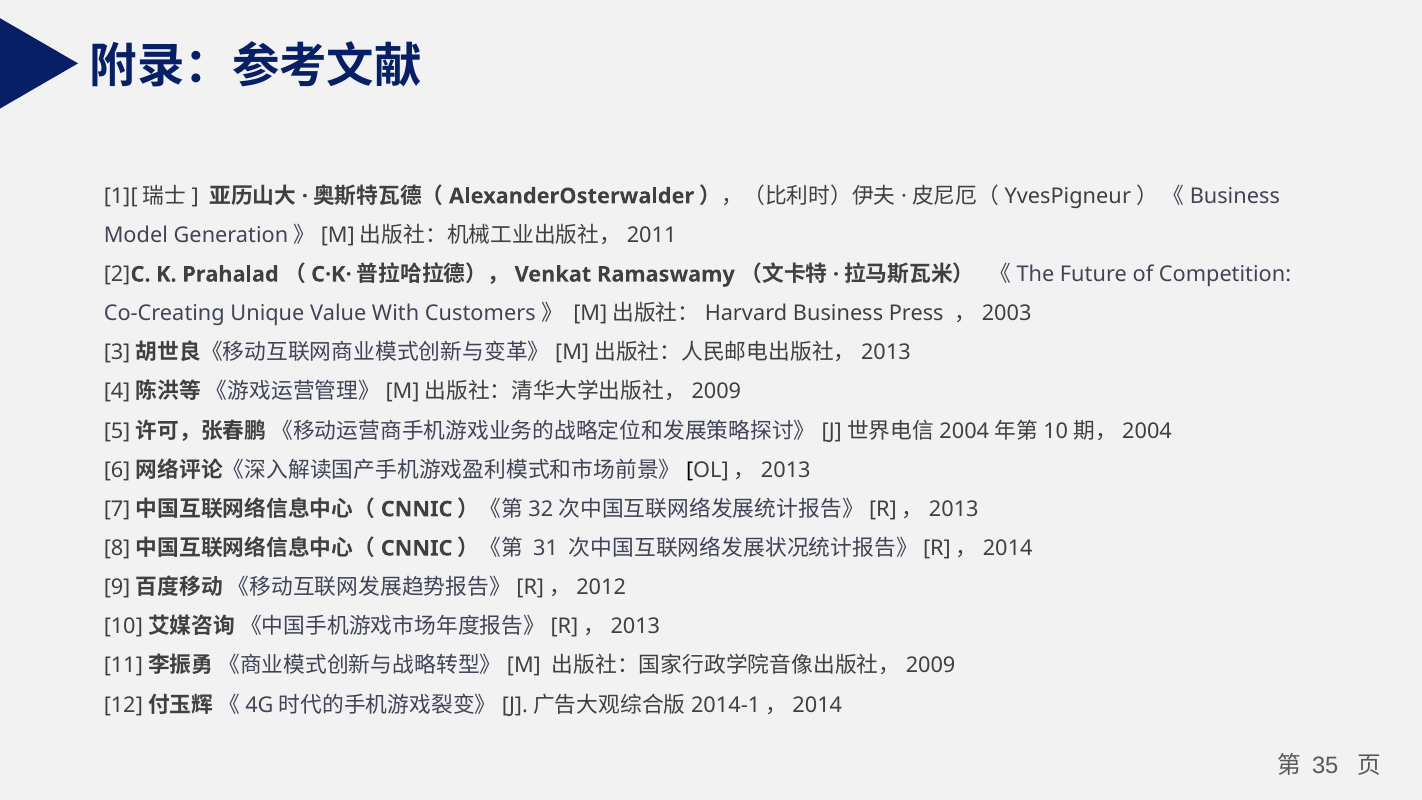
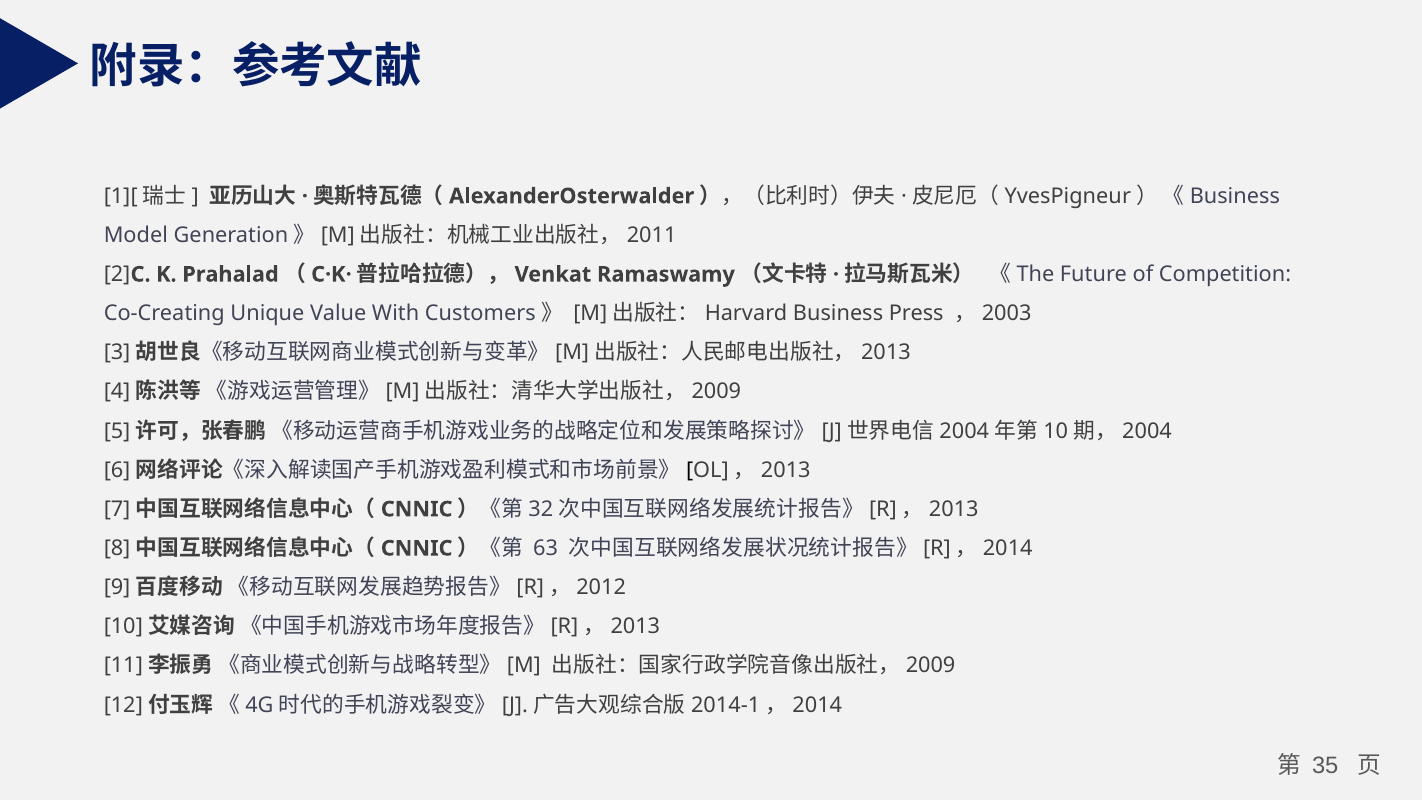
31: 31 -> 63
